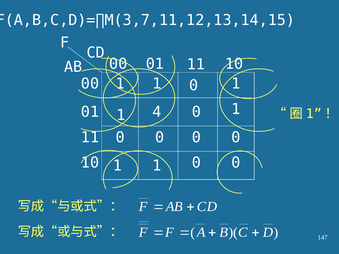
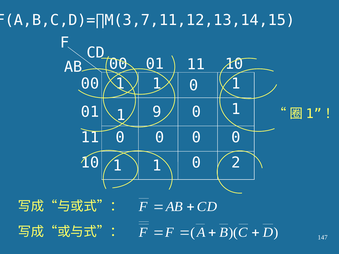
4: 4 -> 9
1 0: 0 -> 2
